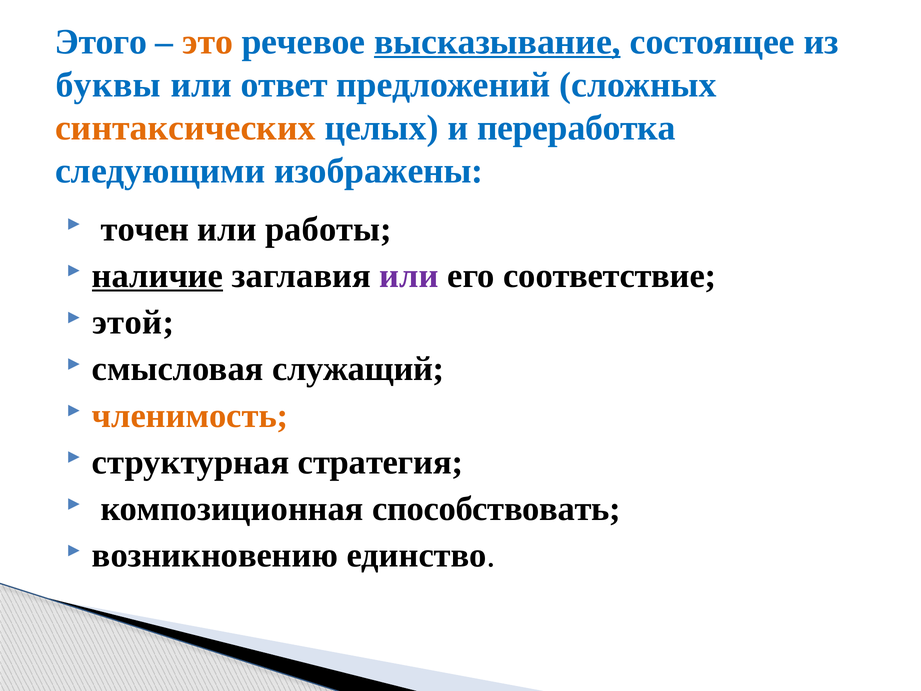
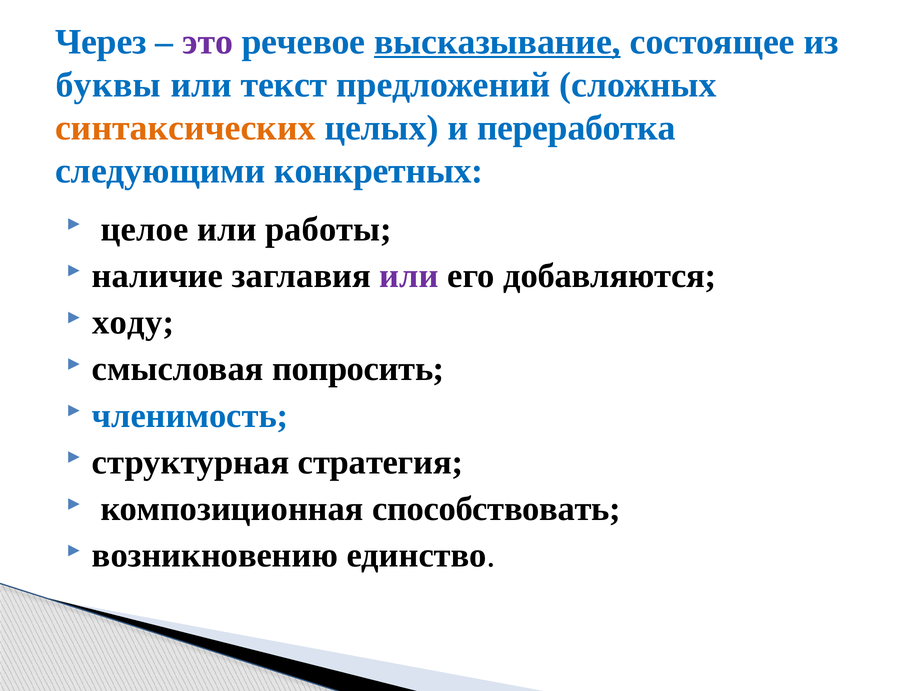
Этого: Этого -> Через
это colour: orange -> purple
ответ: ответ -> текст
изображены: изображены -> конкретных
точен: точен -> целое
наличие underline: present -> none
соответствие: соответствие -> добавляются
этой: этой -> ходу
служащий: служащий -> попросить
членимость colour: orange -> blue
